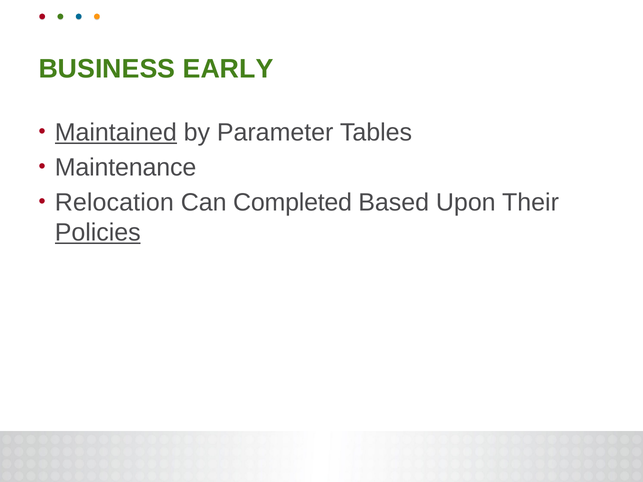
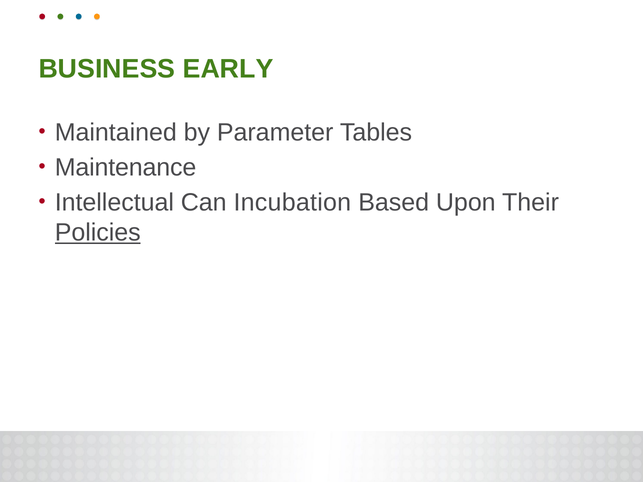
Maintained underline: present -> none
Relocation: Relocation -> Intellectual
Completed: Completed -> Incubation
